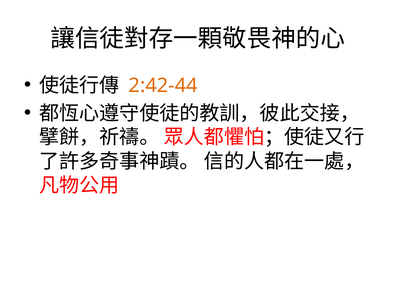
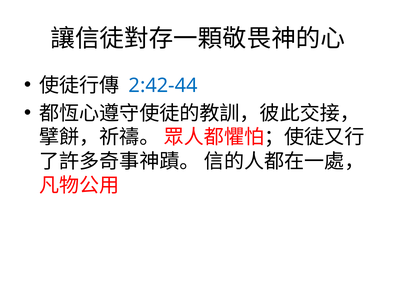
2:42-44 colour: orange -> blue
